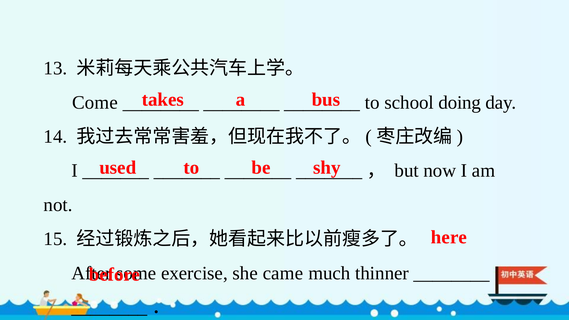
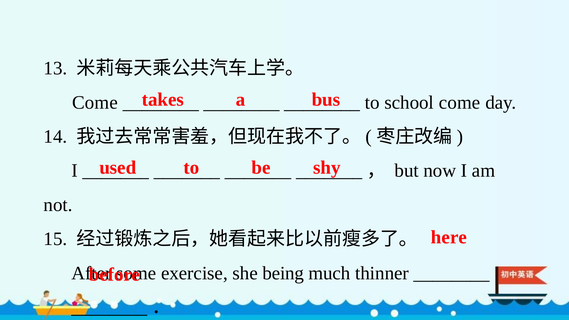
school doing: doing -> come
came: came -> being
